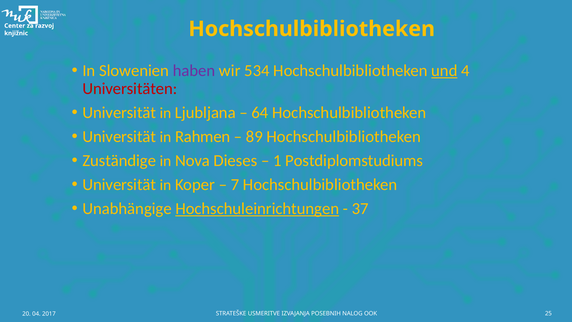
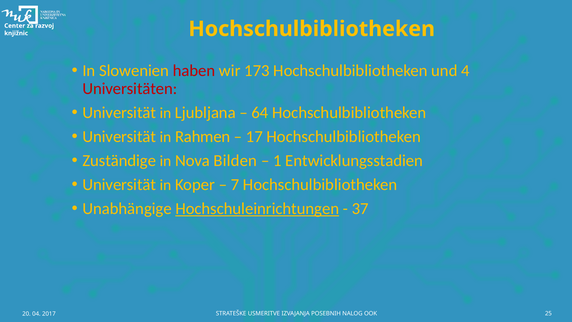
haben colour: purple -> red
534: 534 -> 173
und underline: present -> none
89: 89 -> 17
Dieses: Dieses -> Bilden
Postdiplomstudiums: Postdiplomstudiums -> Entwicklungsstadien
